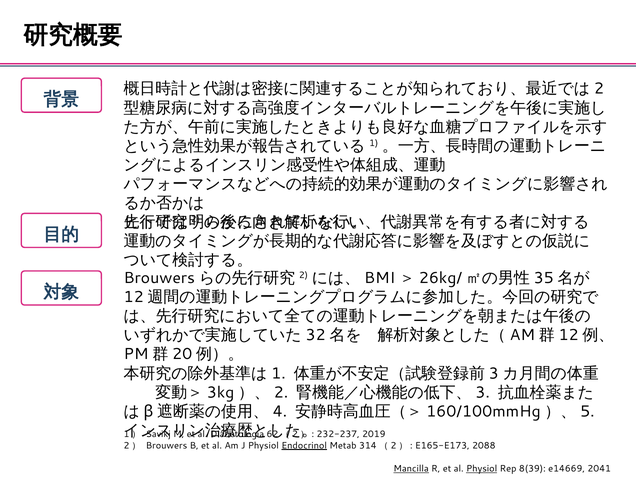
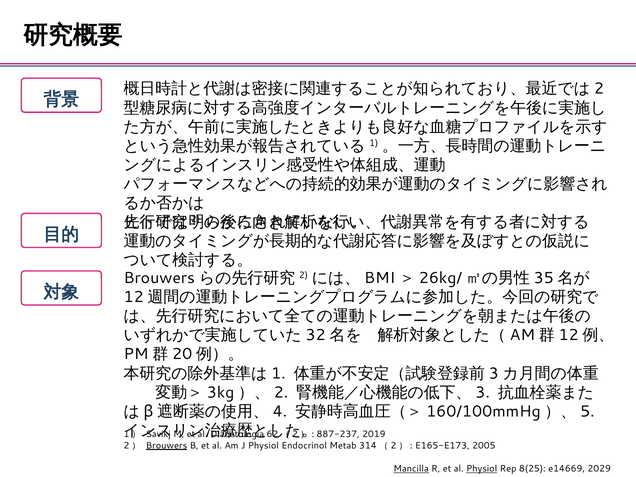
232-237: 232-237 -> 887-237
Brouwers underline: none -> present
Endocrinol underline: present -> none
2088: 2088 -> 2005
8(39: 8(39 -> 8(25
2041: 2041 -> 2029
